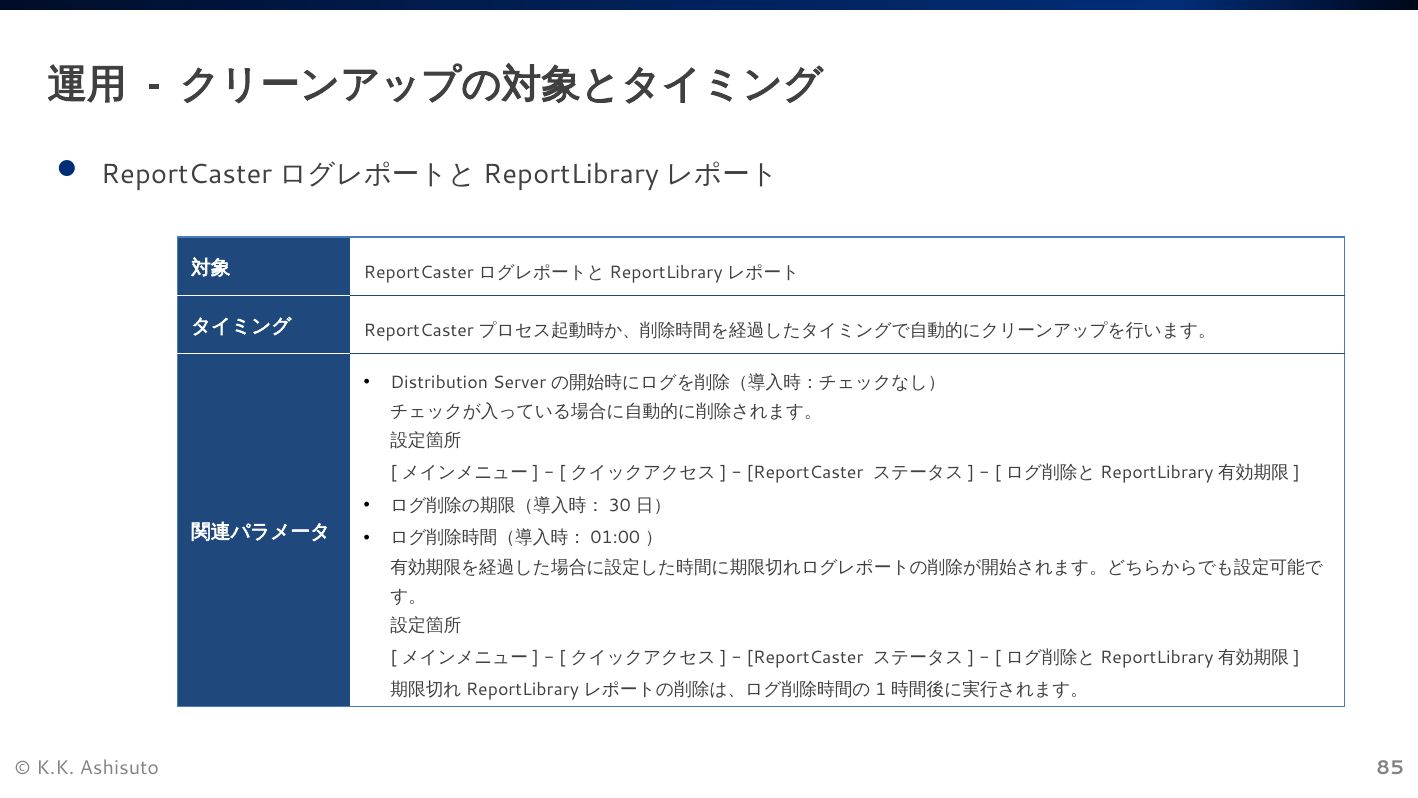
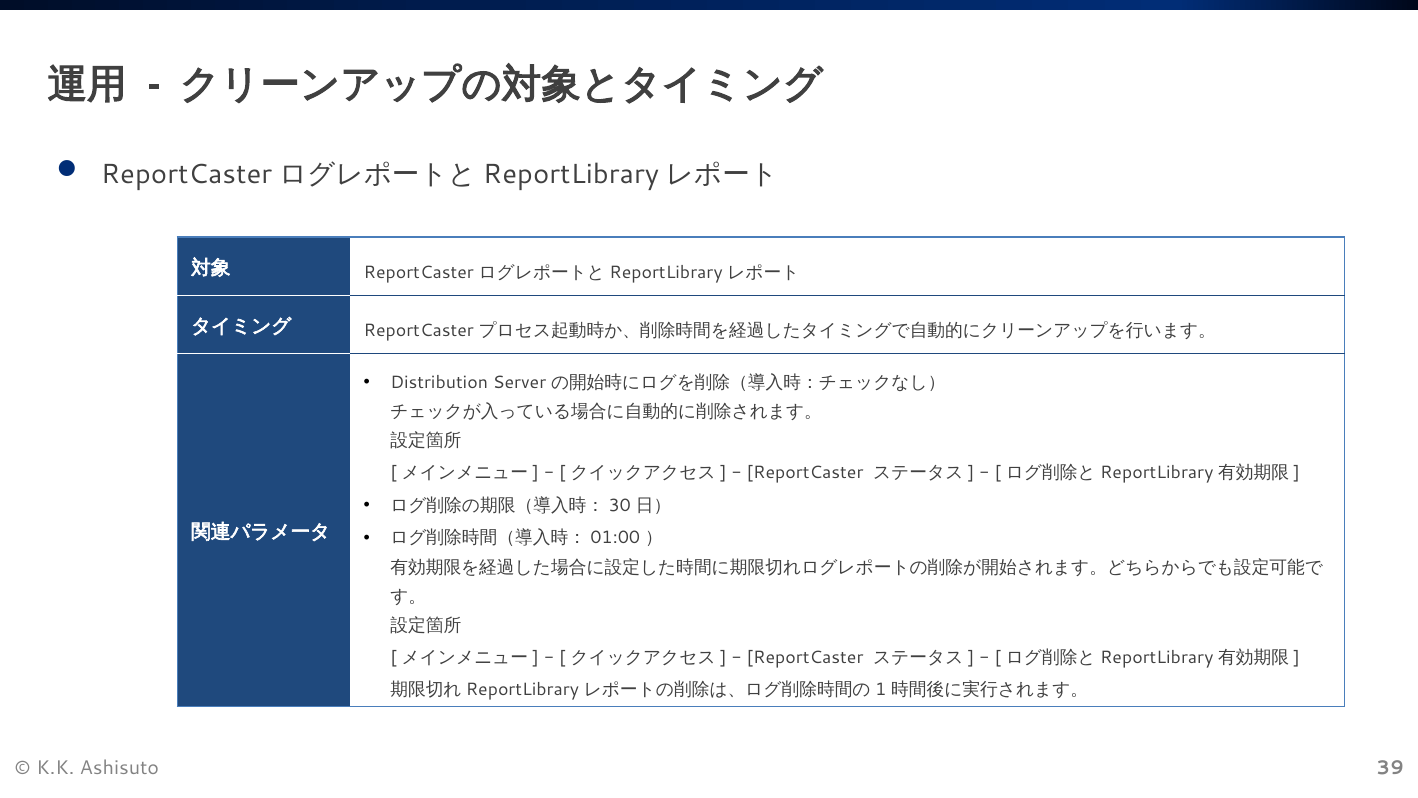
85: 85 -> 39
